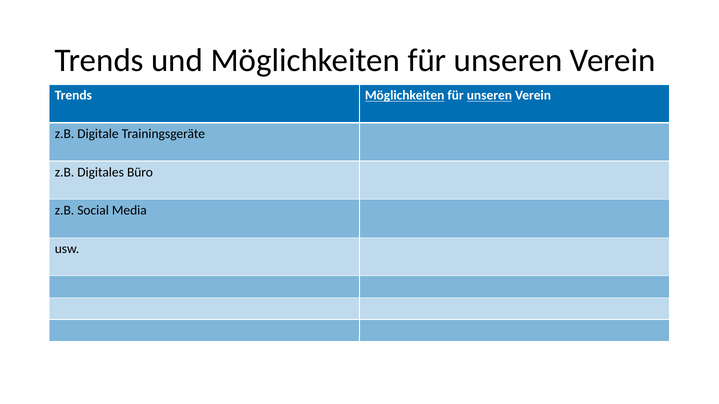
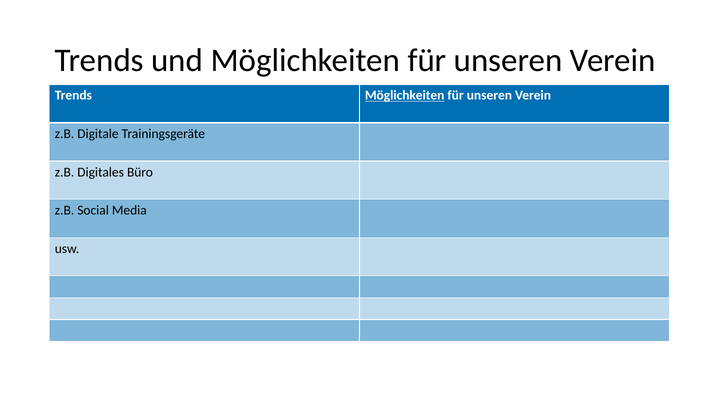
unseren at (489, 96) underline: present -> none
